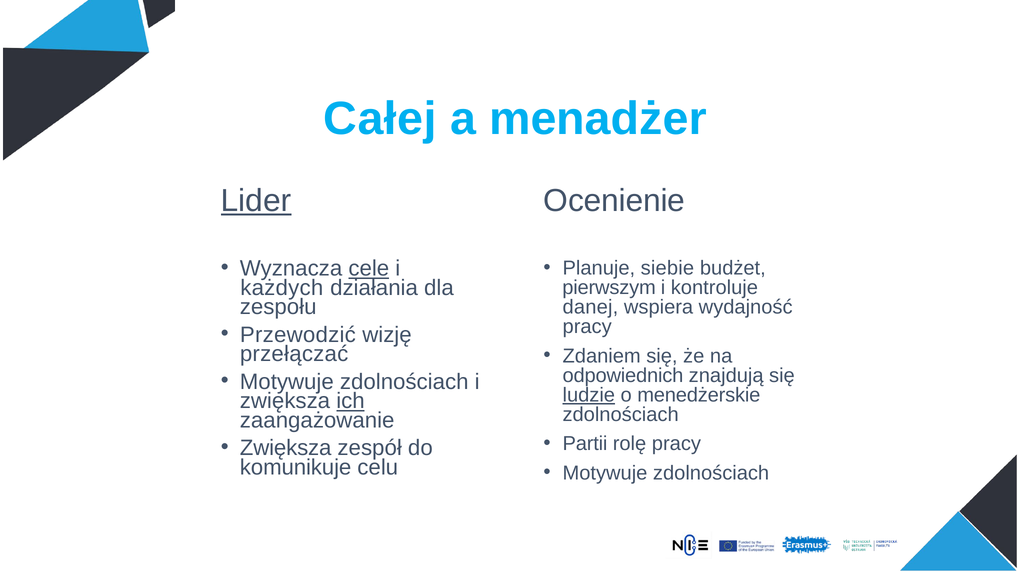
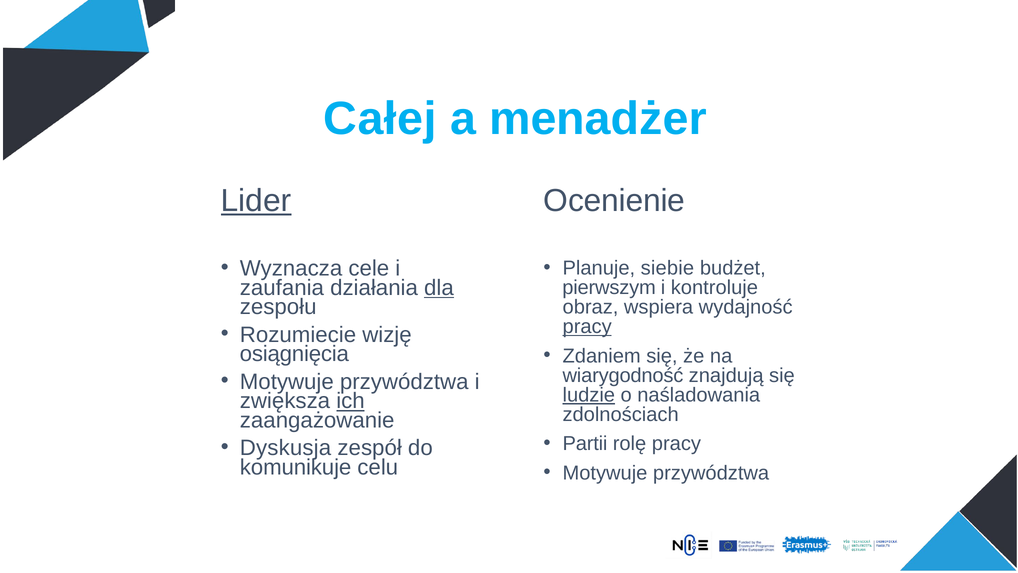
cele underline: present -> none
każdych: każdych -> zaufania
dla underline: none -> present
danej: danej -> obraz
pracy at (587, 327) underline: none -> present
Przewodzić: Przewodzić -> Rozumiecie
przełączać: przełączać -> osiągnięcia
odpowiednich: odpowiednich -> wiarygodność
zdolnościach at (404, 382): zdolnościach -> przywództwa
menedżerskie: menedżerskie -> naśladowania
Zwiększa at (286, 448): Zwiększa -> Dyskusja
zdolnościach at (711, 473): zdolnościach -> przywództwa
